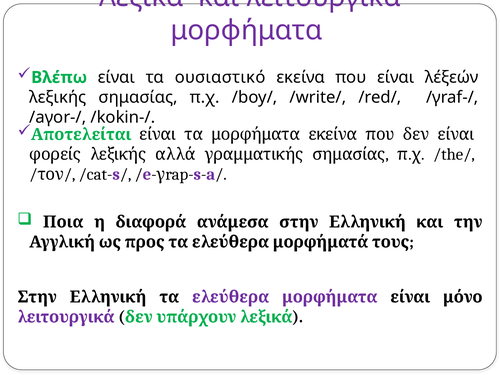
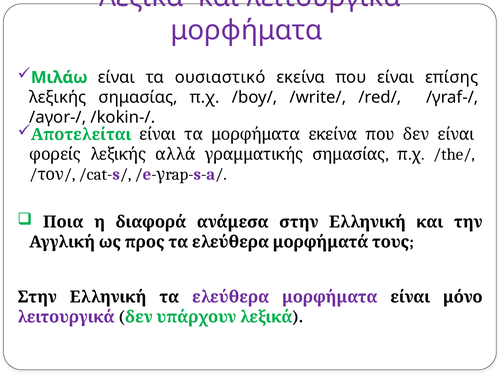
Βλέπω: Βλέπω -> Μιλάω
λέξεών: λέξεών -> επίσης
